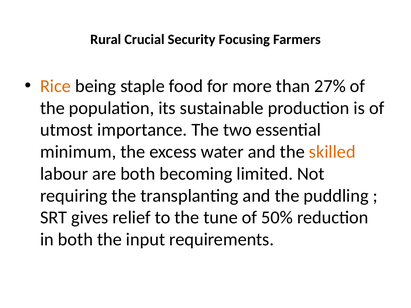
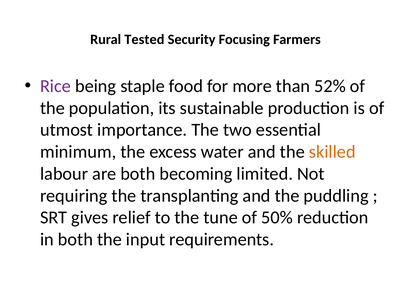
Crucial: Crucial -> Tested
Rice colour: orange -> purple
27%: 27% -> 52%
